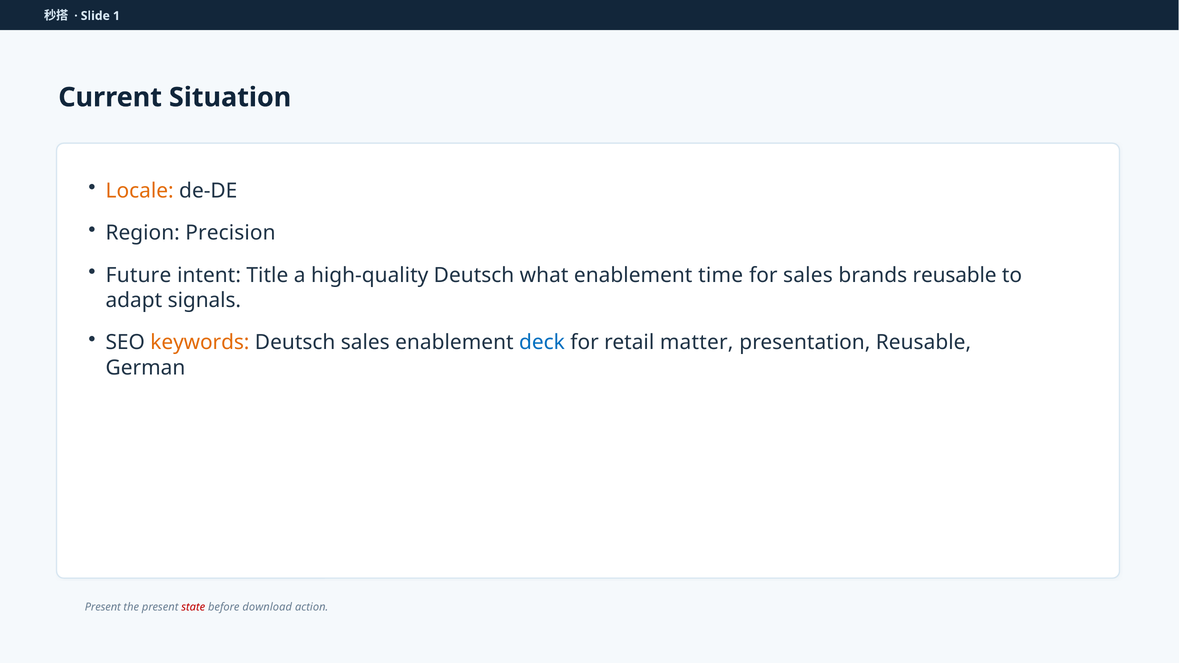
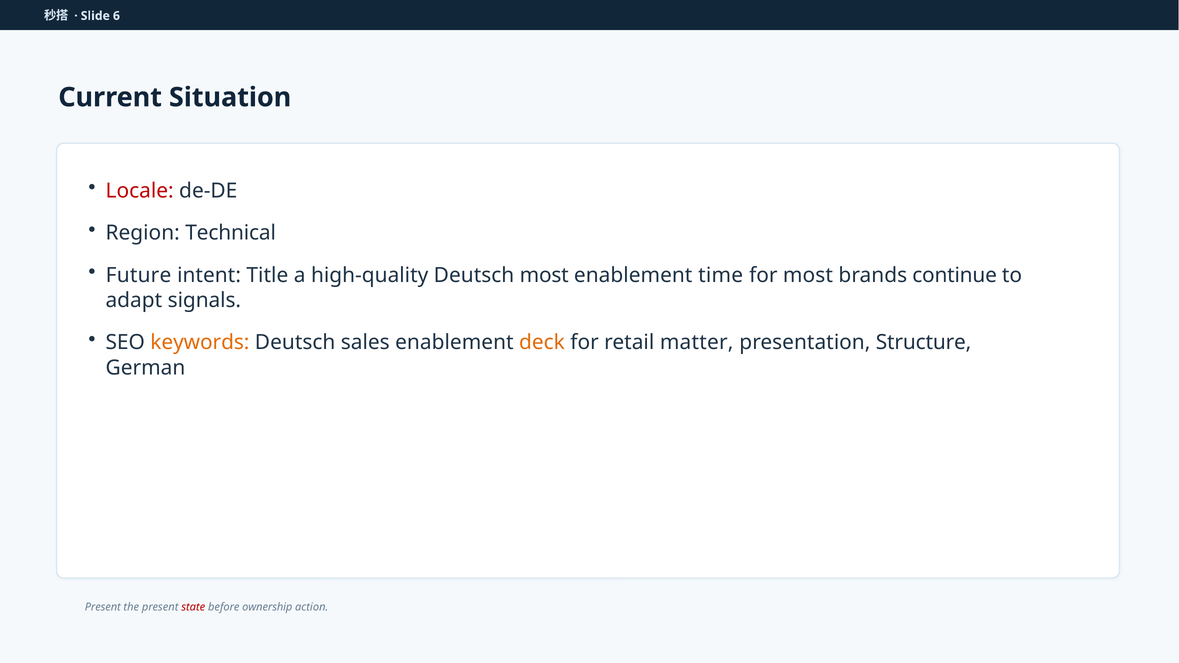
1: 1 -> 6
Locale colour: orange -> red
Precision: Precision -> Technical
Deutsch what: what -> most
for sales: sales -> most
brands reusable: reusable -> continue
deck colour: blue -> orange
presentation Reusable: Reusable -> Structure
download: download -> ownership
